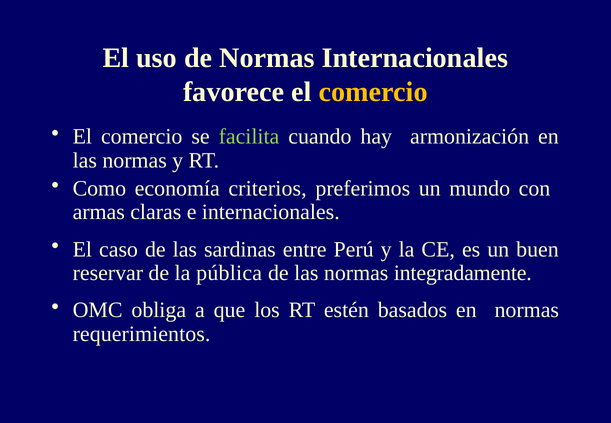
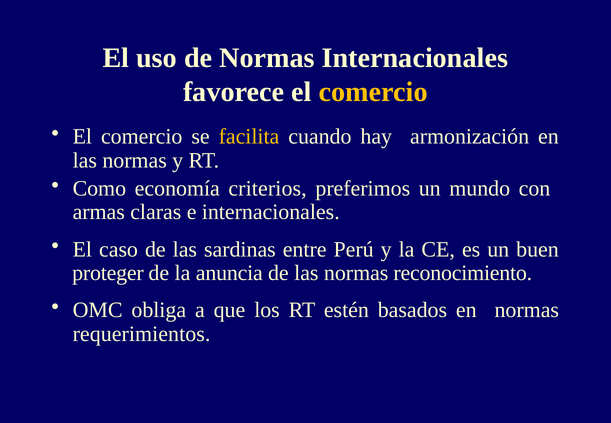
facilita colour: light green -> yellow
reservar: reservar -> proteger
pública: pública -> anuncia
integradamente: integradamente -> reconocimiento
